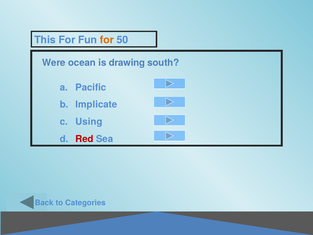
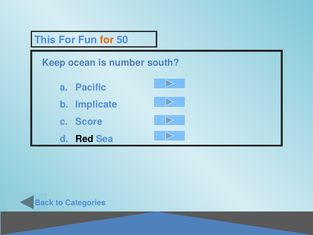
Were: Were -> Keep
drawing: drawing -> number
Using: Using -> Score
Red colour: red -> black
